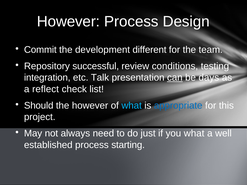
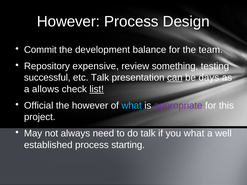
different: different -> balance
successful: successful -> expensive
conditions: conditions -> something
integration: integration -> successful
reflect: reflect -> allows
list underline: none -> present
Should: Should -> Official
appropriate colour: blue -> purple
do just: just -> talk
